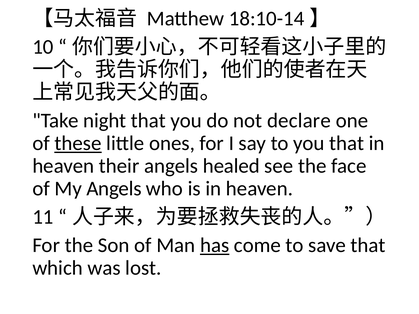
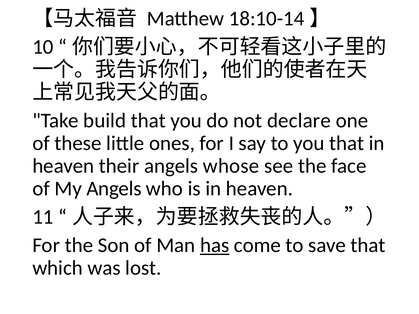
night: night -> build
these underline: present -> none
healed: healed -> whose
